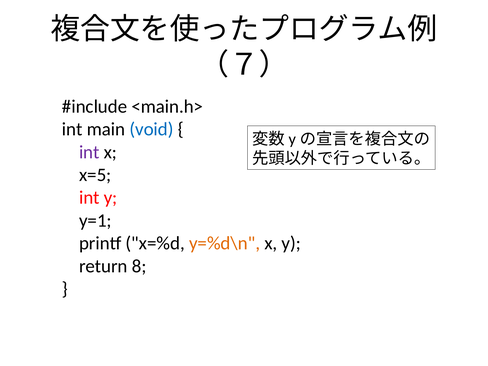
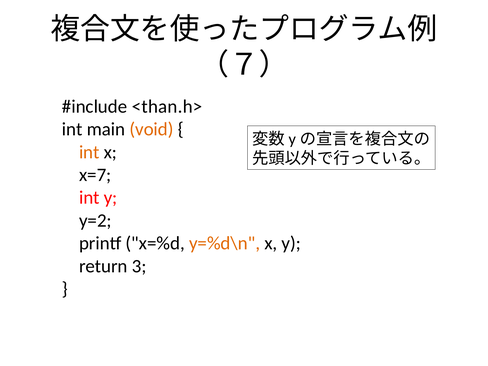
<main.h>: <main.h> -> <than.h>
void colour: blue -> orange
int at (89, 152) colour: purple -> orange
x=5: x=5 -> x=7
y=1: y=1 -> y=2
8: 8 -> 3
